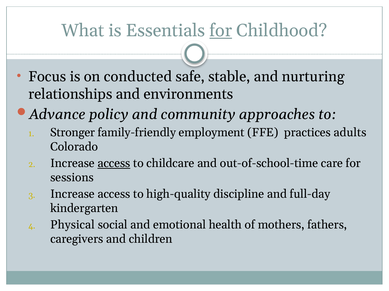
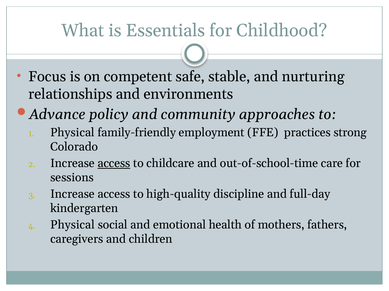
for at (221, 31) underline: present -> none
conducted: conducted -> competent
Stronger at (73, 133): Stronger -> Physical
adults: adults -> strong
